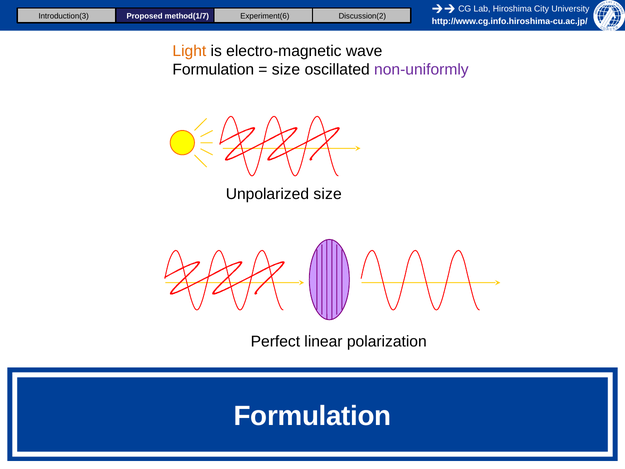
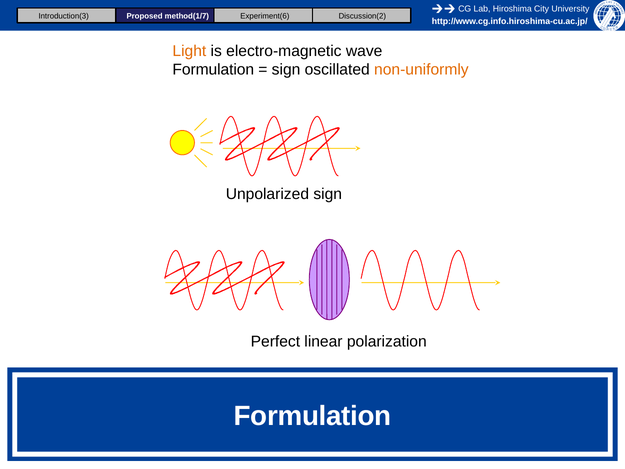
size at (286, 70): size -> sign
non-uniformly colour: purple -> orange
Unpolarized size: size -> sign
